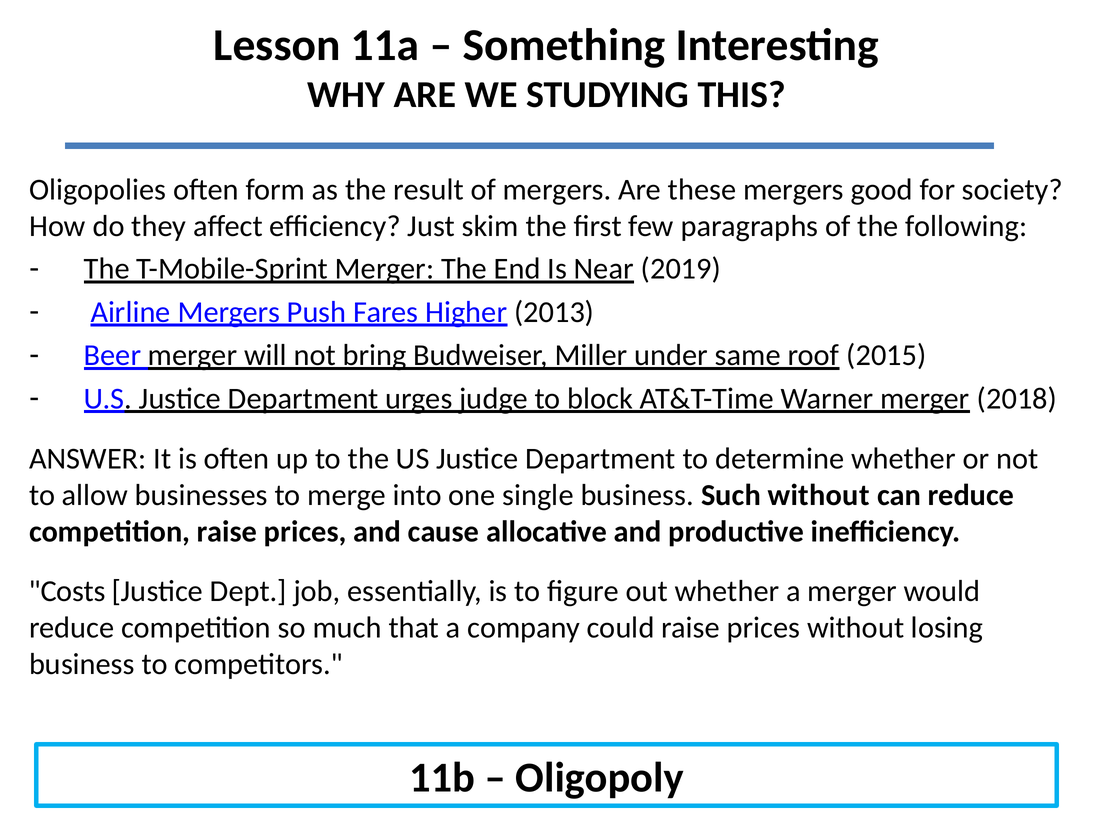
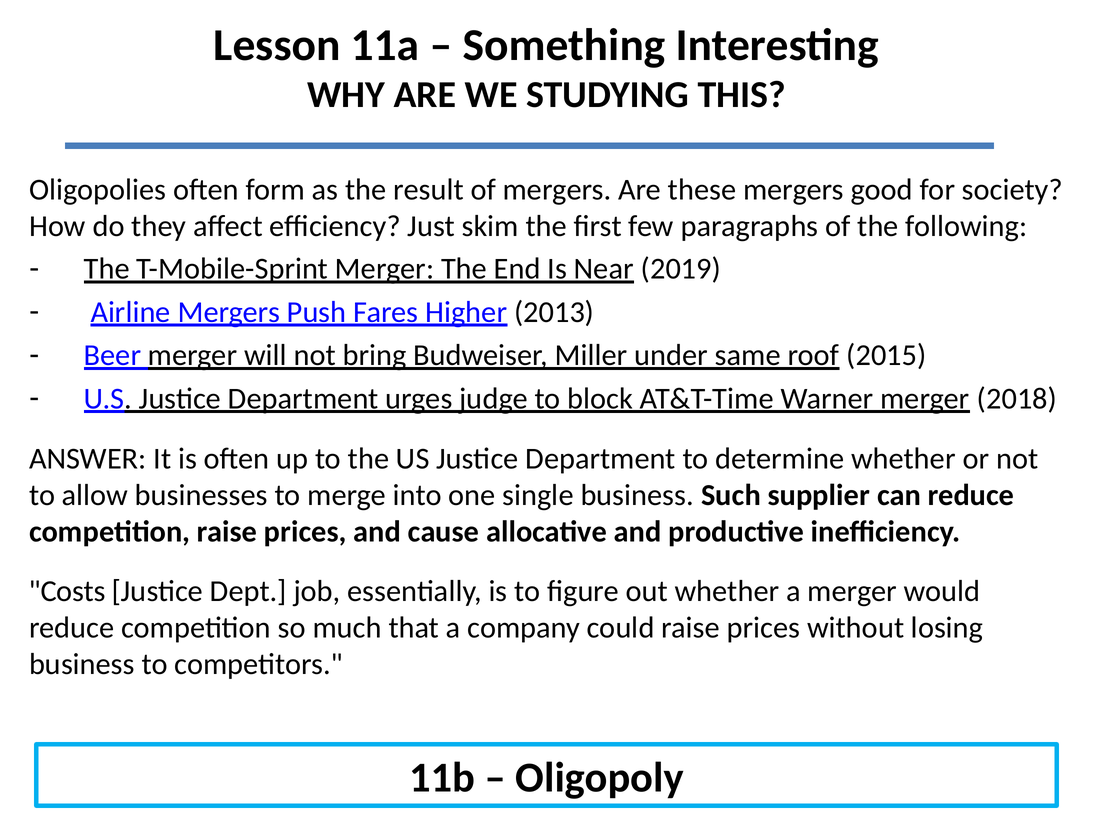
Such without: without -> supplier
